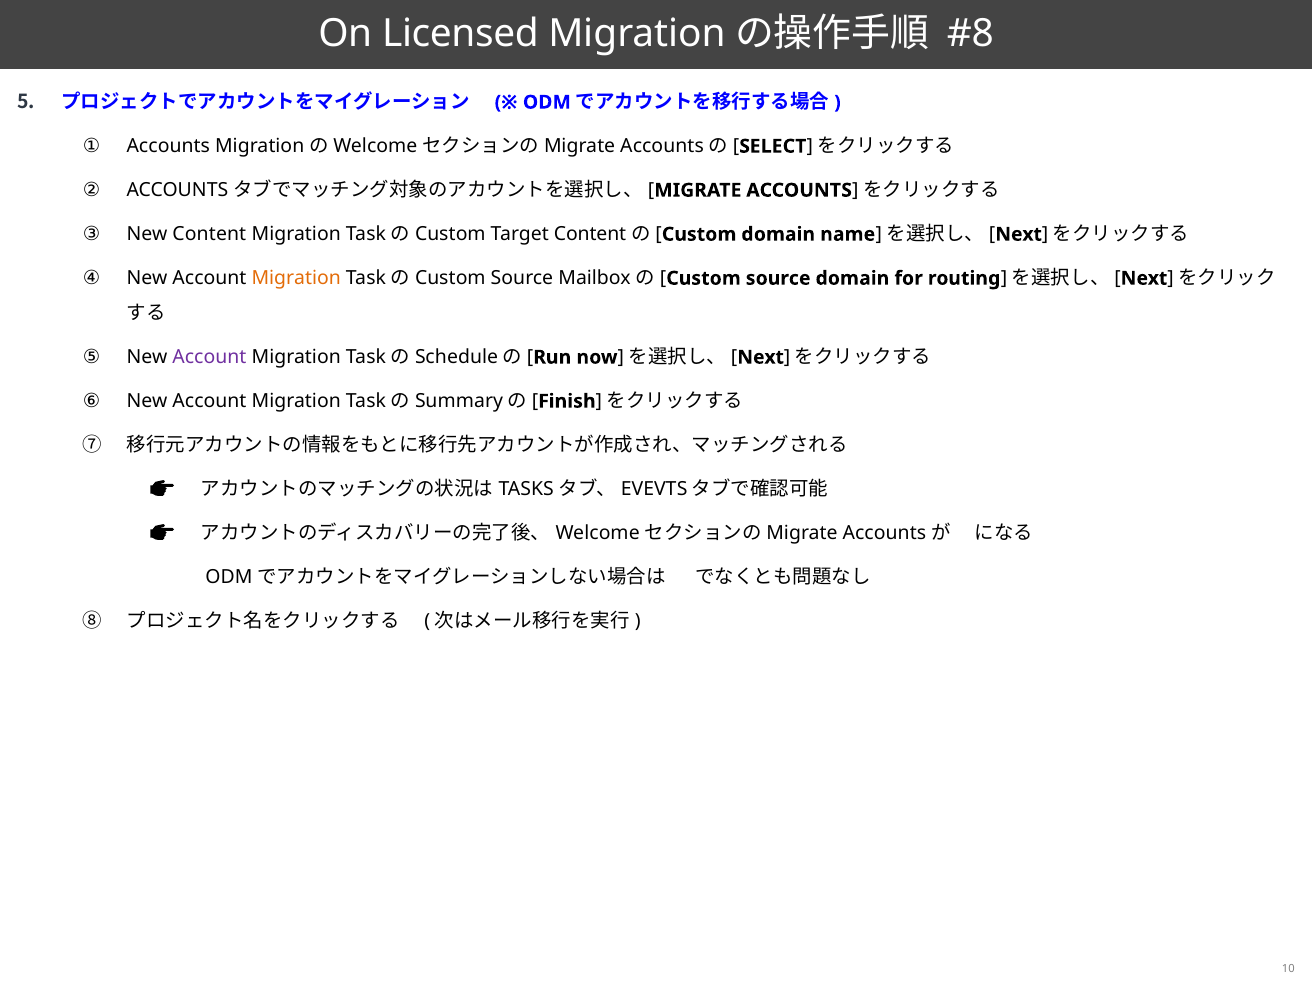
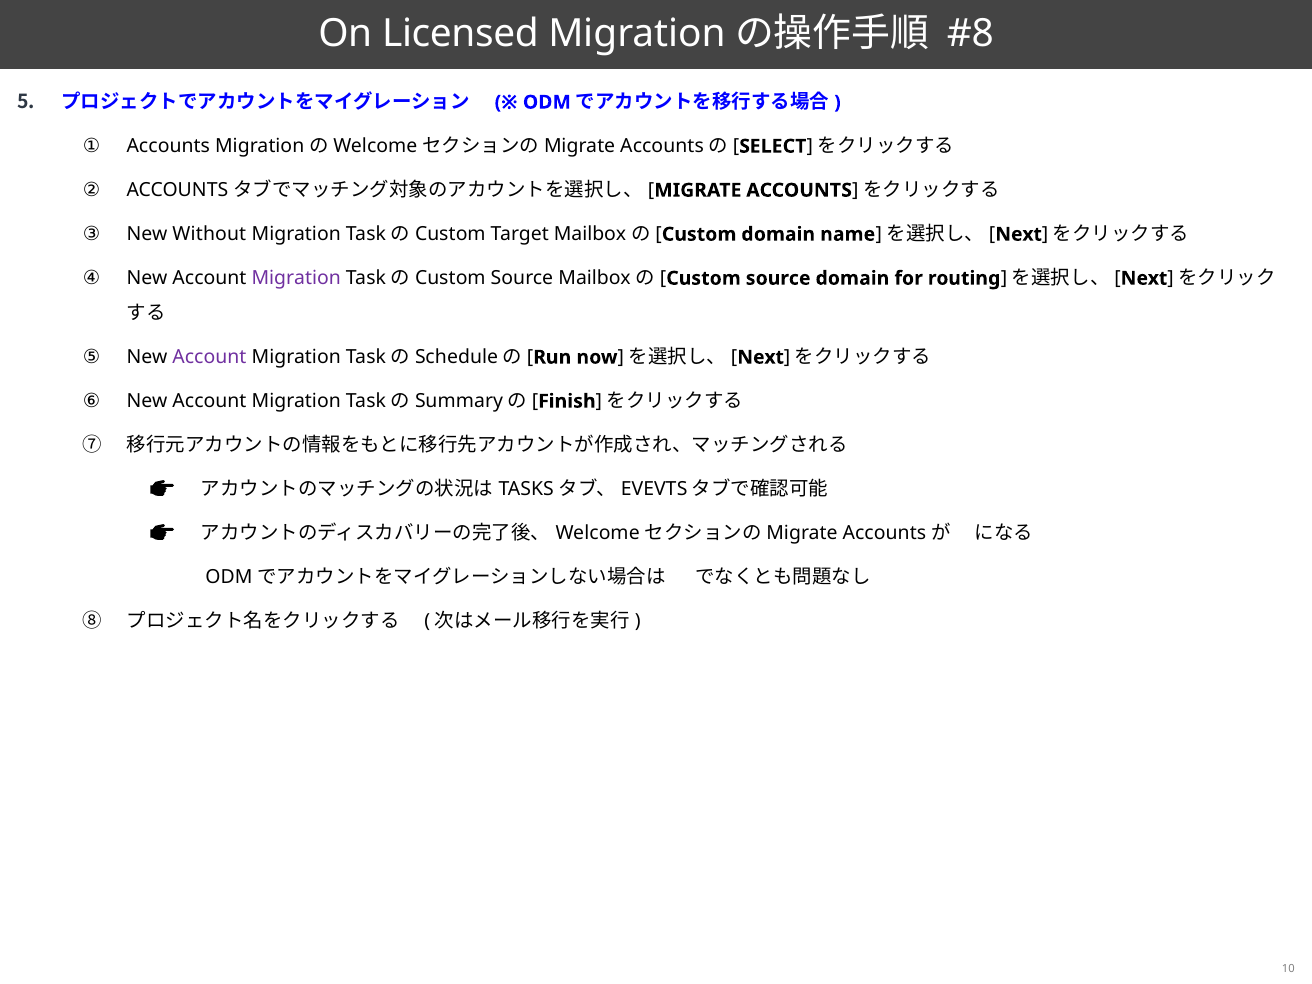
New Content: Content -> Without
Target Content: Content -> Mailbox
Migration at (296, 278) colour: orange -> purple
